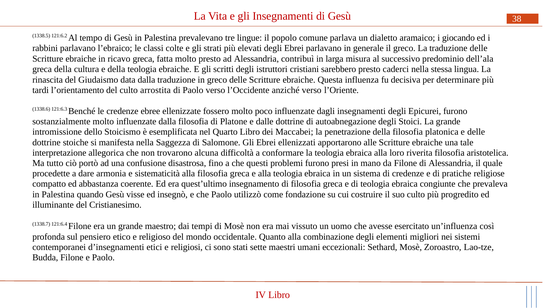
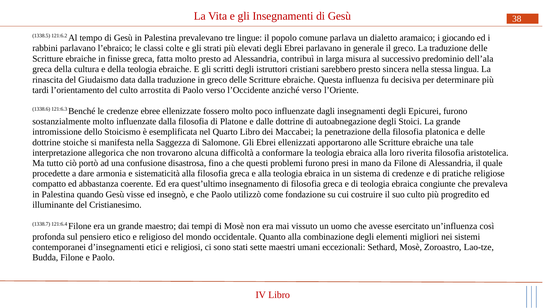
ricavo: ricavo -> finisse
caderci: caderci -> sincera
